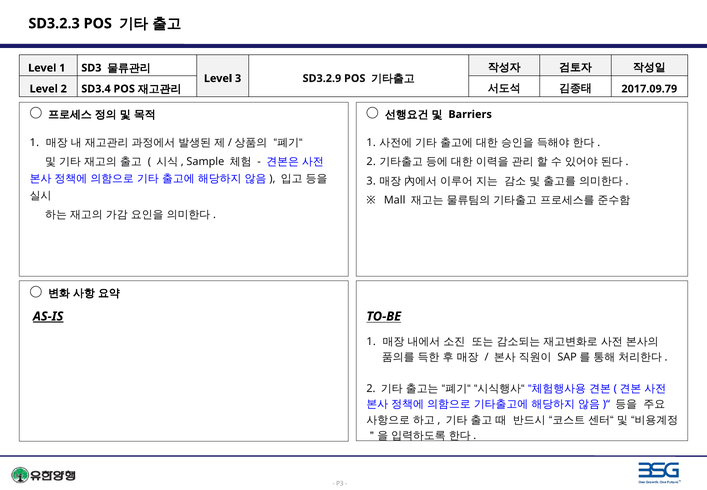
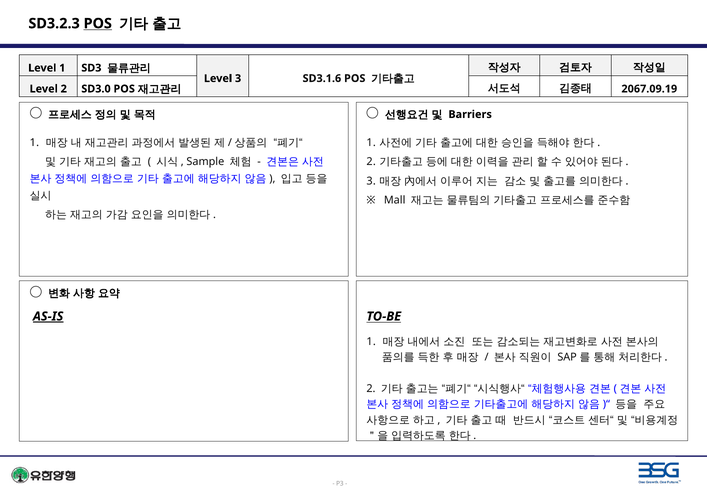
POS at (98, 23) underline: none -> present
SD3.2.9: SD3.2.9 -> SD3.1.6
SD3.4: SD3.4 -> SD3.0
2017.09.79: 2017.09.79 -> 2067.09.19
